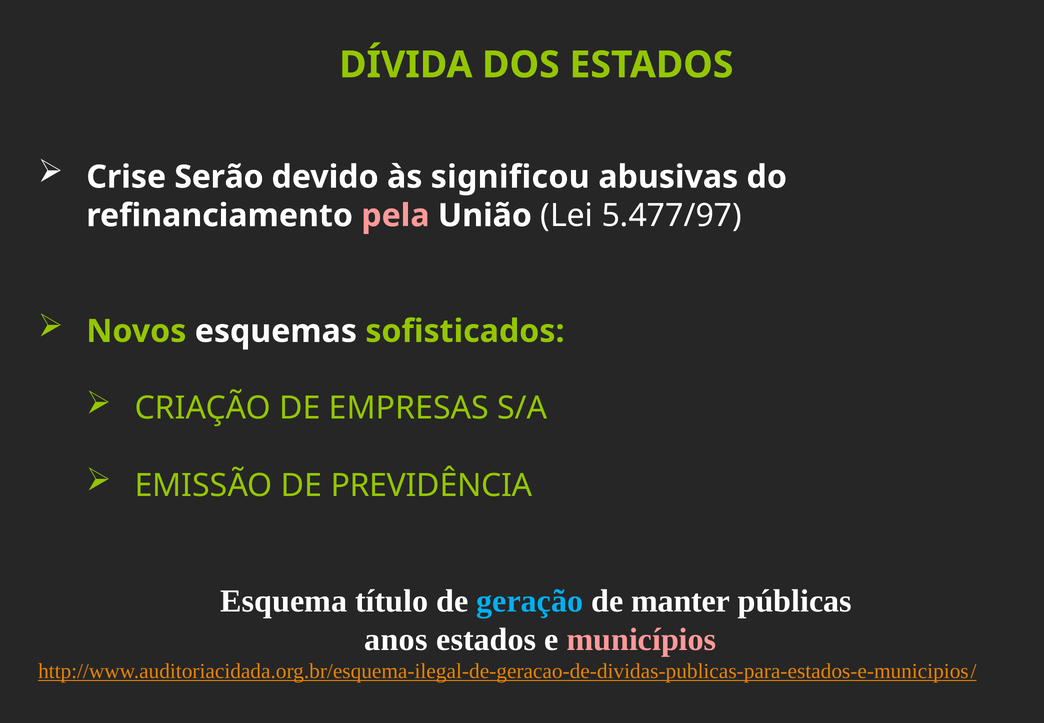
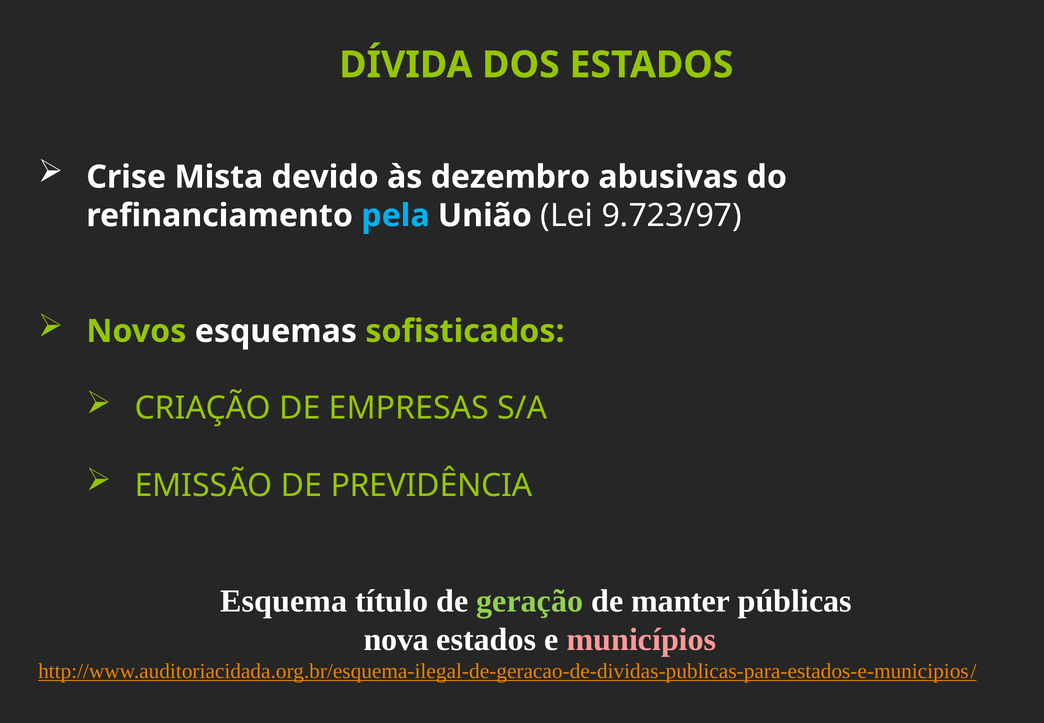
Serão: Serão -> Mista
significou: significou -> dezembro
pela colour: pink -> light blue
5.477/97: 5.477/97 -> 9.723/97
geração colour: light blue -> light green
anos: anos -> nova
